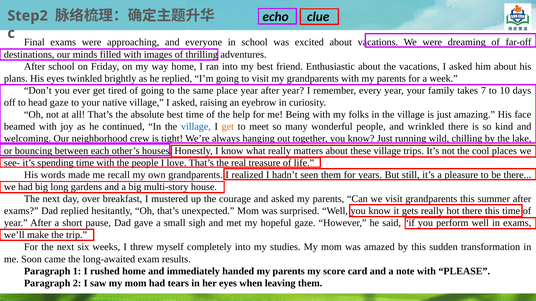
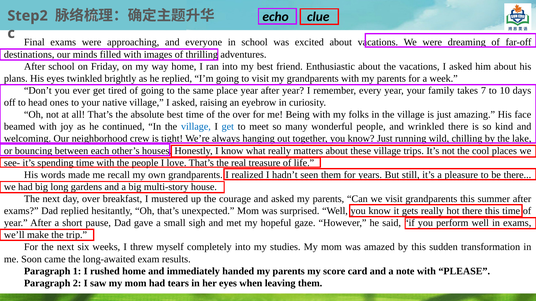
head gaze: gaze -> ones
the help: help -> over
get at (228, 127) colour: orange -> blue
